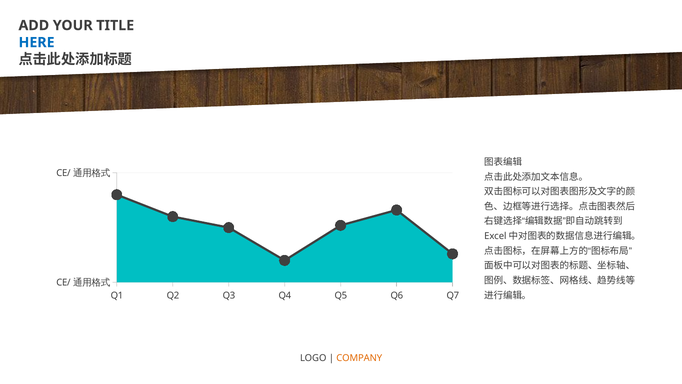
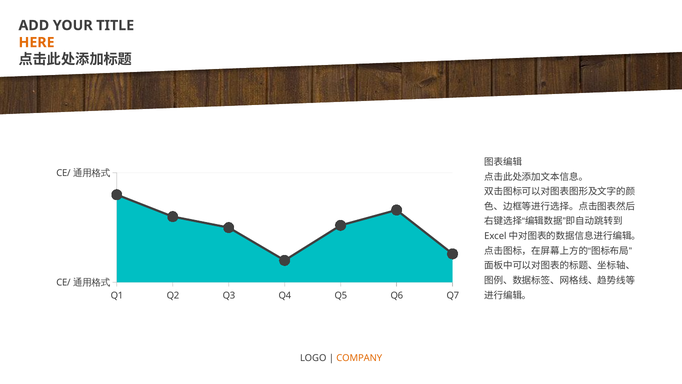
HERE colour: blue -> orange
